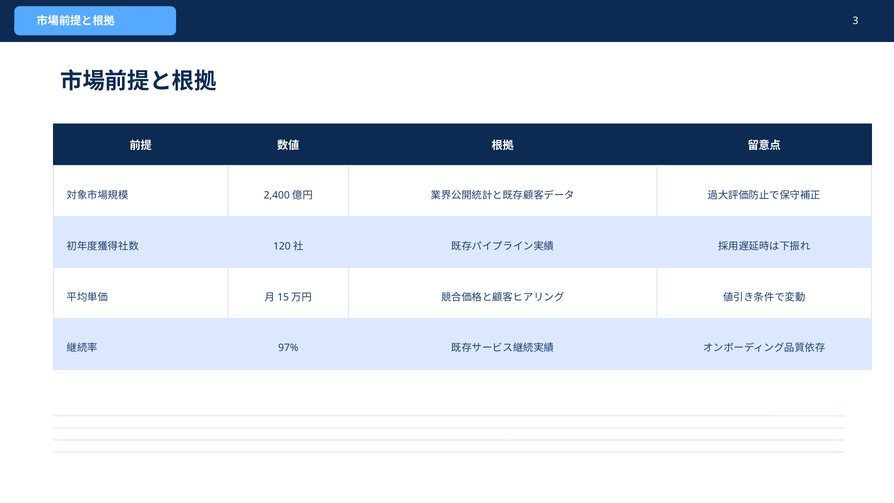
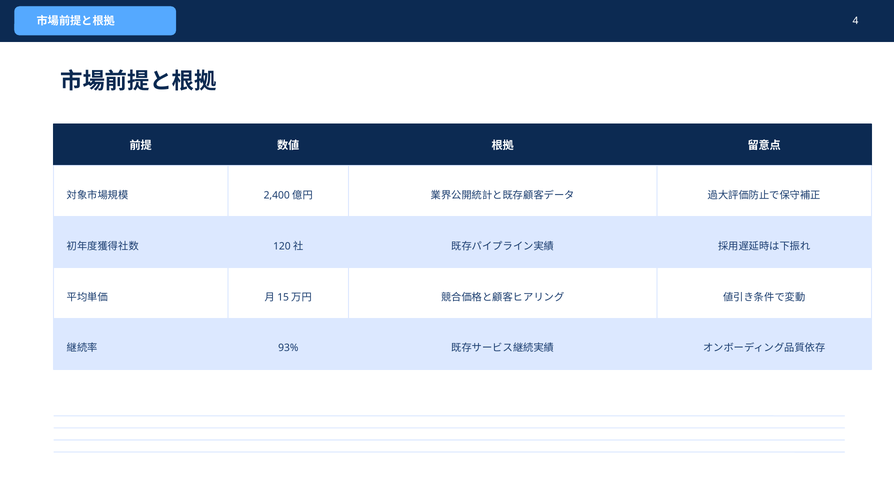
3: 3 -> 4
97%: 97% -> 93%
